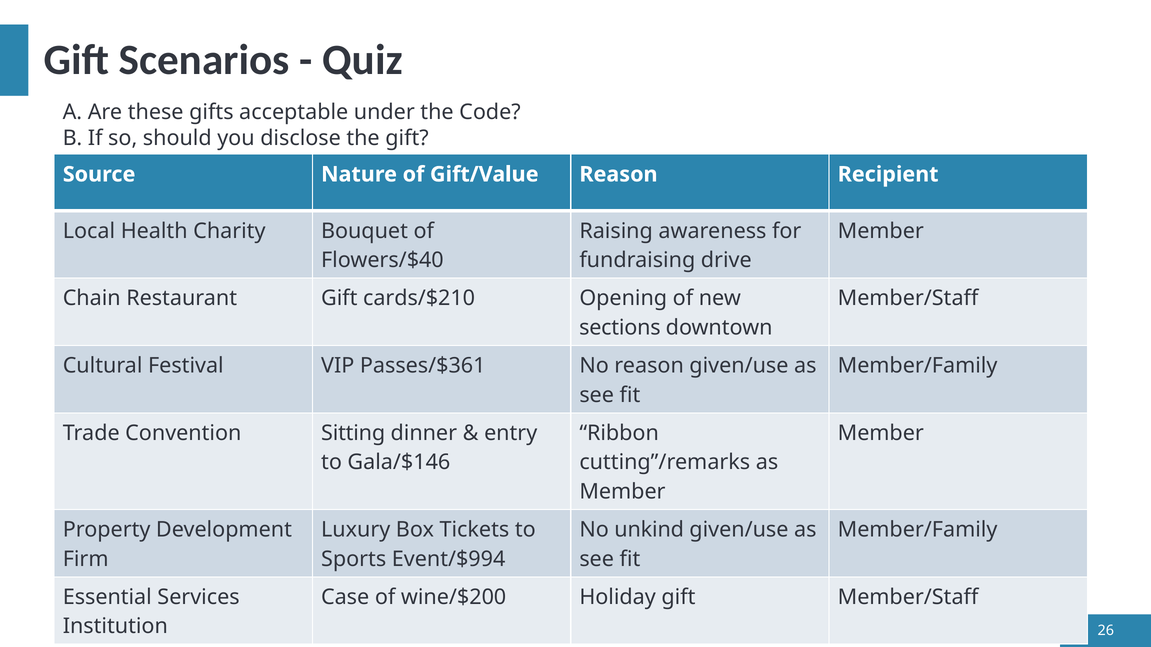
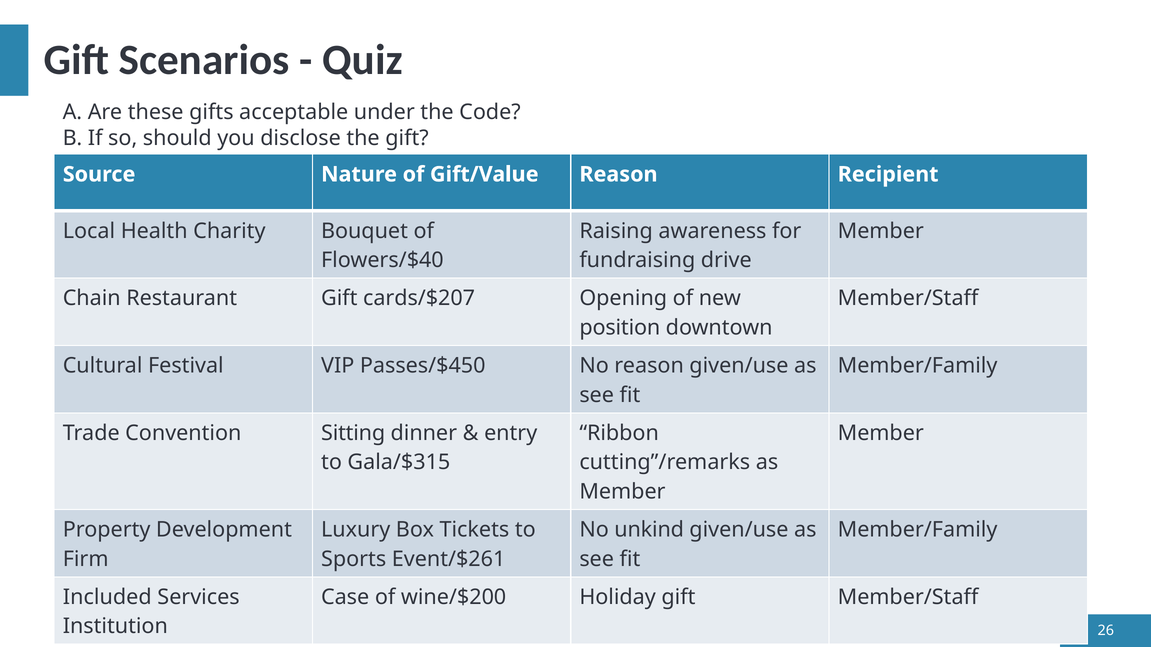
cards/$210: cards/$210 -> cards/$207
sections: sections -> position
Passes/$361: Passes/$361 -> Passes/$450
Gala/$146: Gala/$146 -> Gala/$315
Event/$994: Event/$994 -> Event/$261
Essential: Essential -> Included
